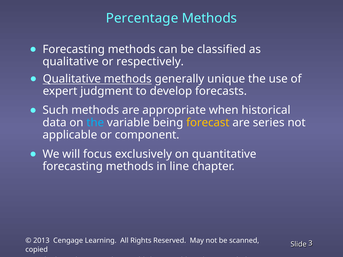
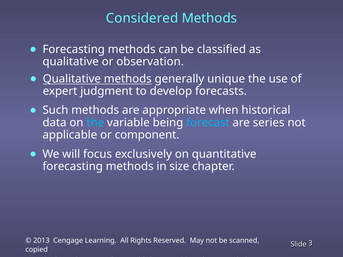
Percentage: Percentage -> Considered
respectively: respectively -> observation
forecast colour: yellow -> light blue
line: line -> size
